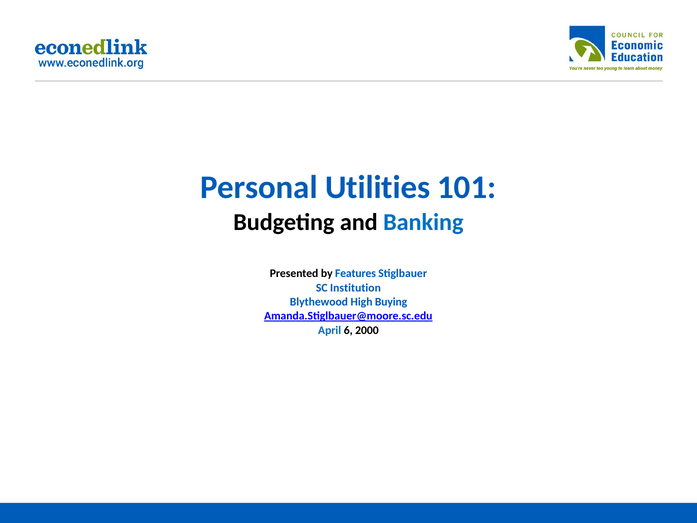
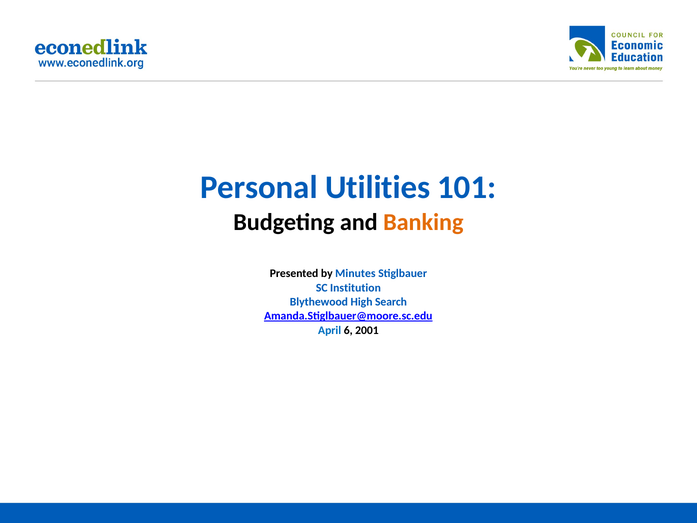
Banking colour: blue -> orange
Features: Features -> Minutes
Buying: Buying -> Search
2000: 2000 -> 2001
